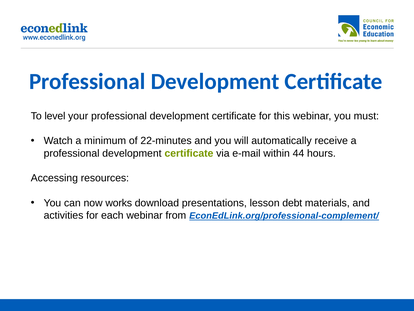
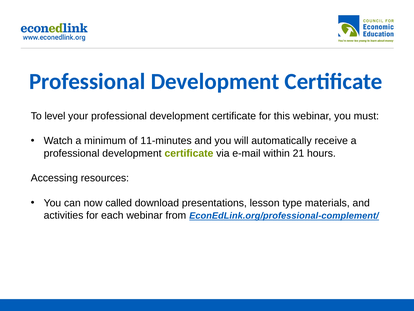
22-minutes: 22-minutes -> 11-minutes
44: 44 -> 21
works: works -> called
debt: debt -> type
